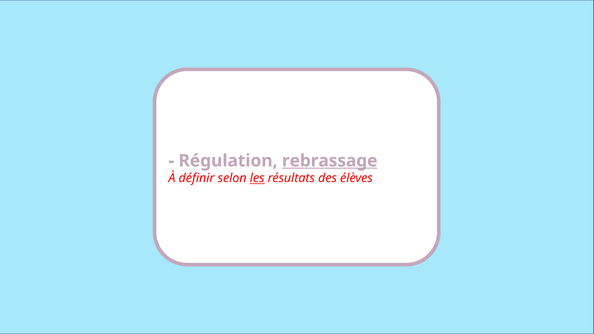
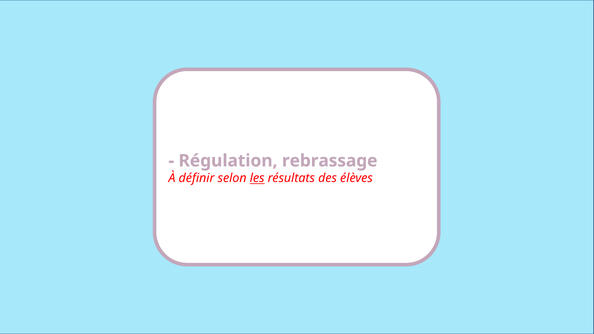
rebrassage underline: present -> none
